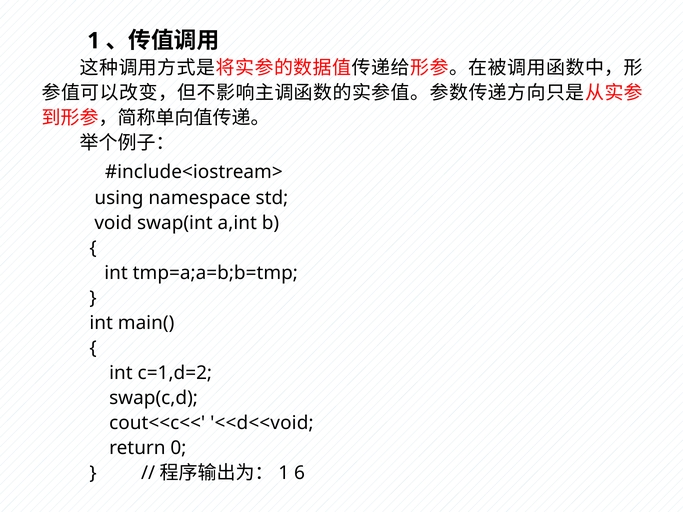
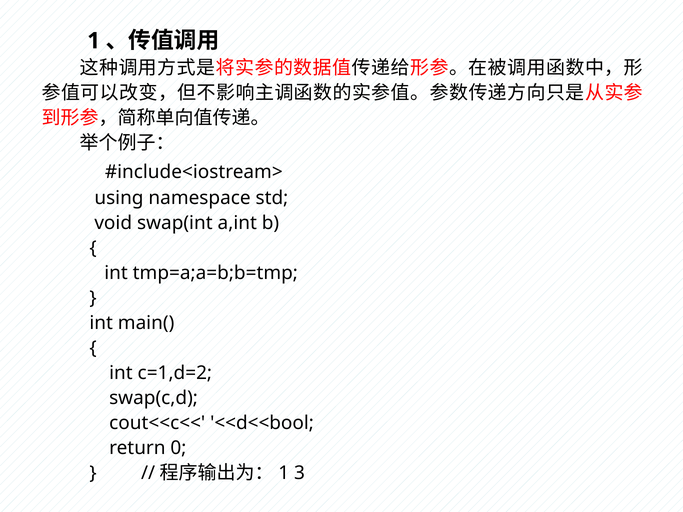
<<d<<void: <<d<<void -> <<d<<bool
6: 6 -> 3
